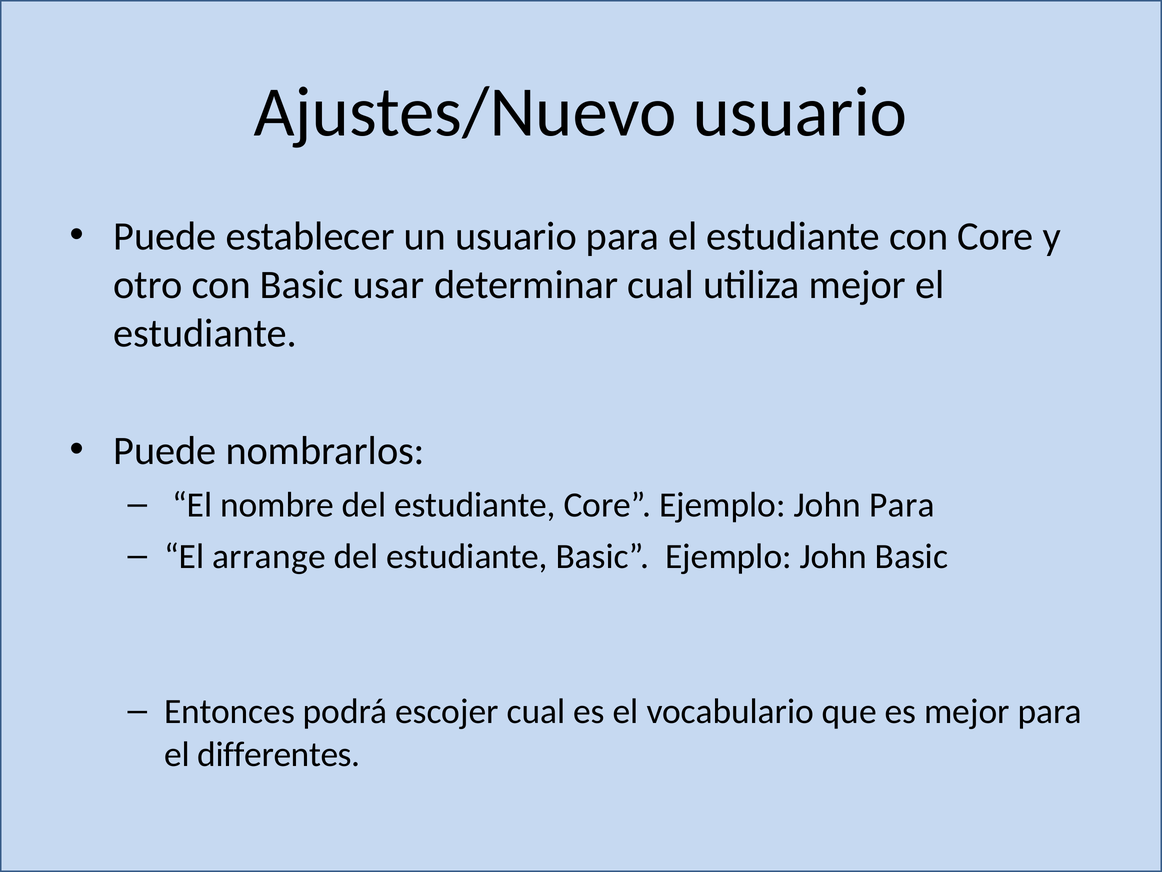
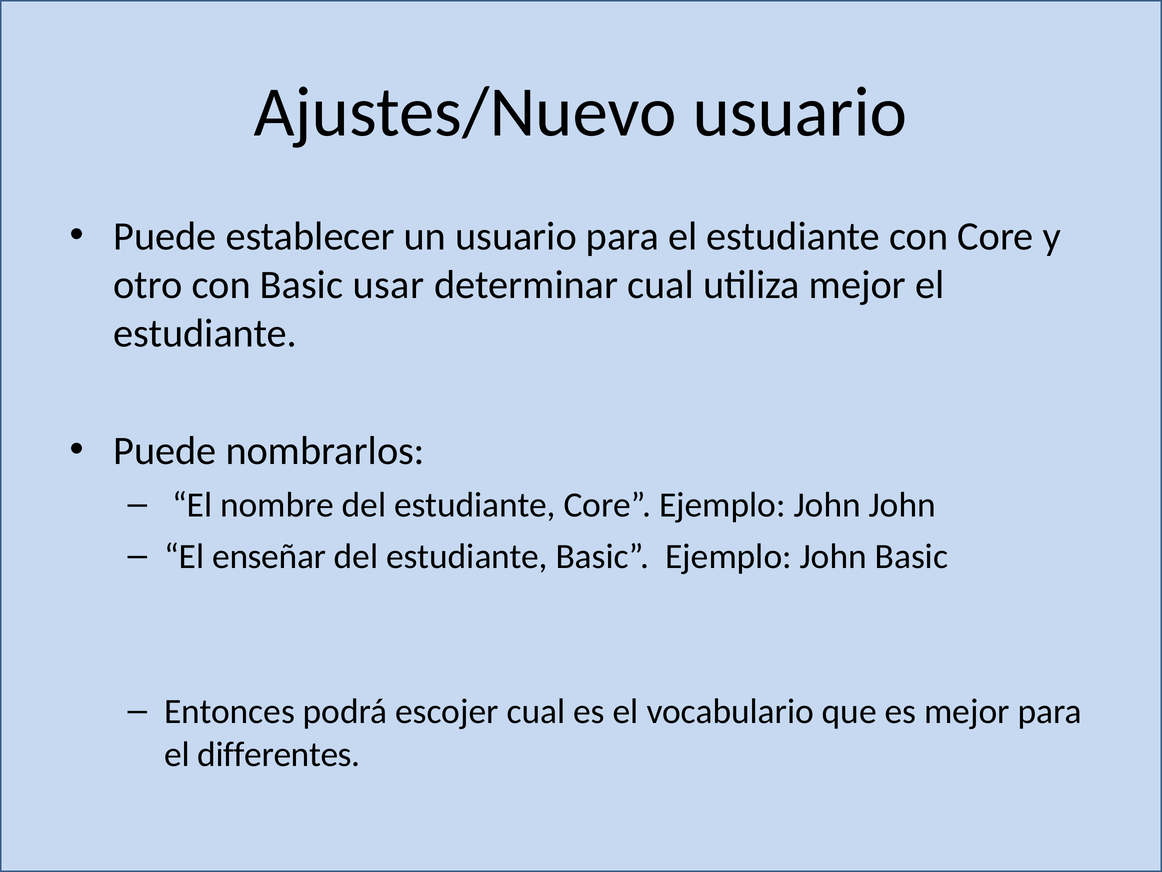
John Para: Para -> John
arrange: arrange -> enseñar
